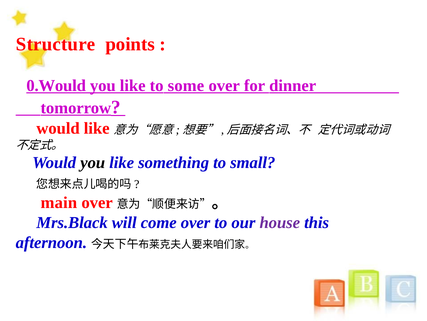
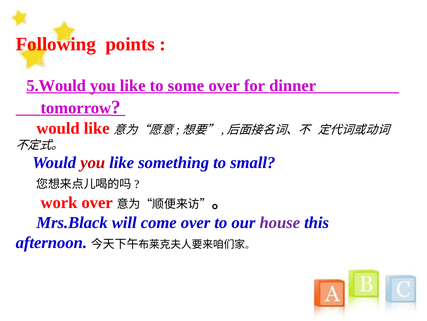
Structure: Structure -> Following
0.Would: 0.Would -> 5.Would
you at (93, 162) colour: black -> red
main: main -> work
